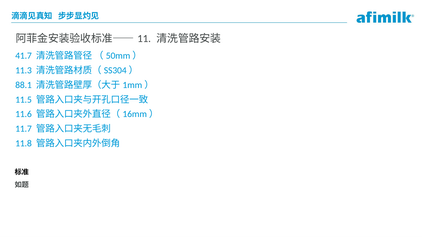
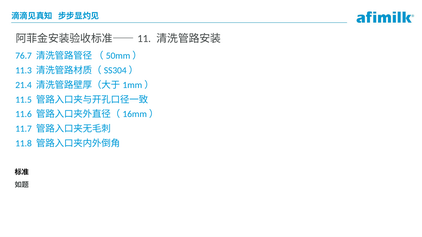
41.7: 41.7 -> 76.7
88.1: 88.1 -> 21.4
